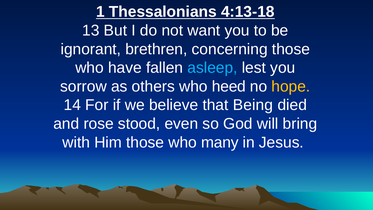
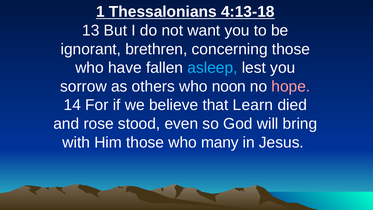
heed: heed -> noon
hope colour: yellow -> pink
Being: Being -> Learn
